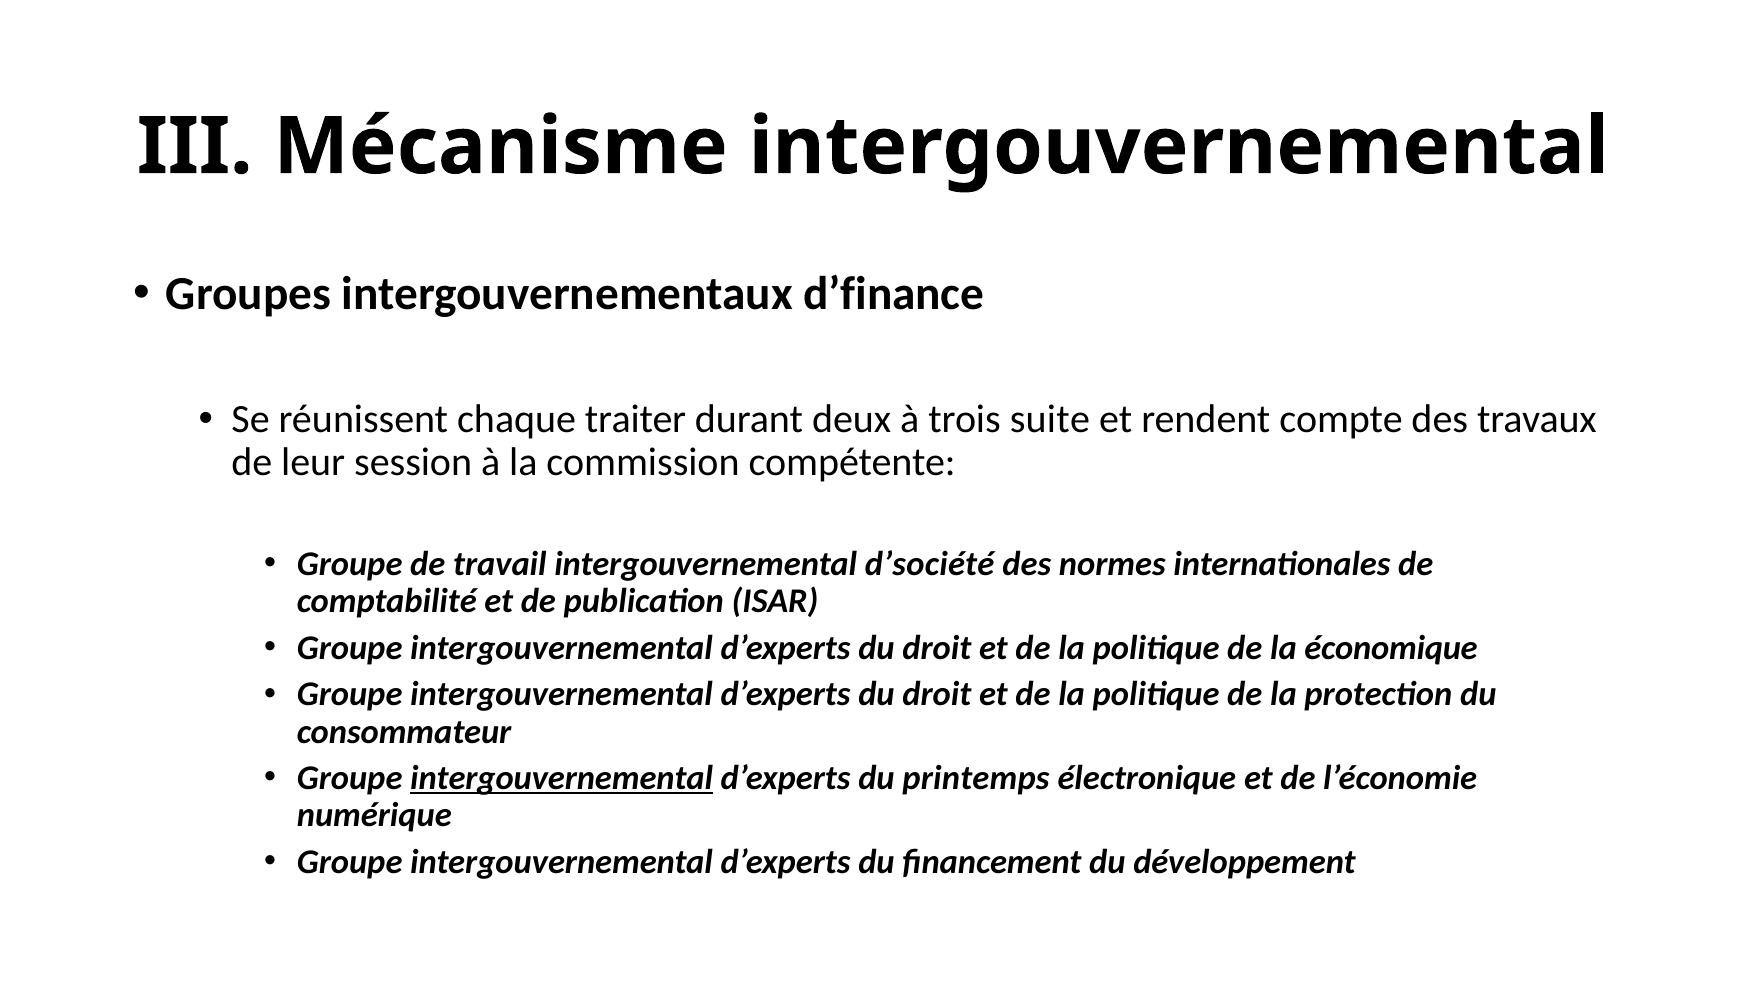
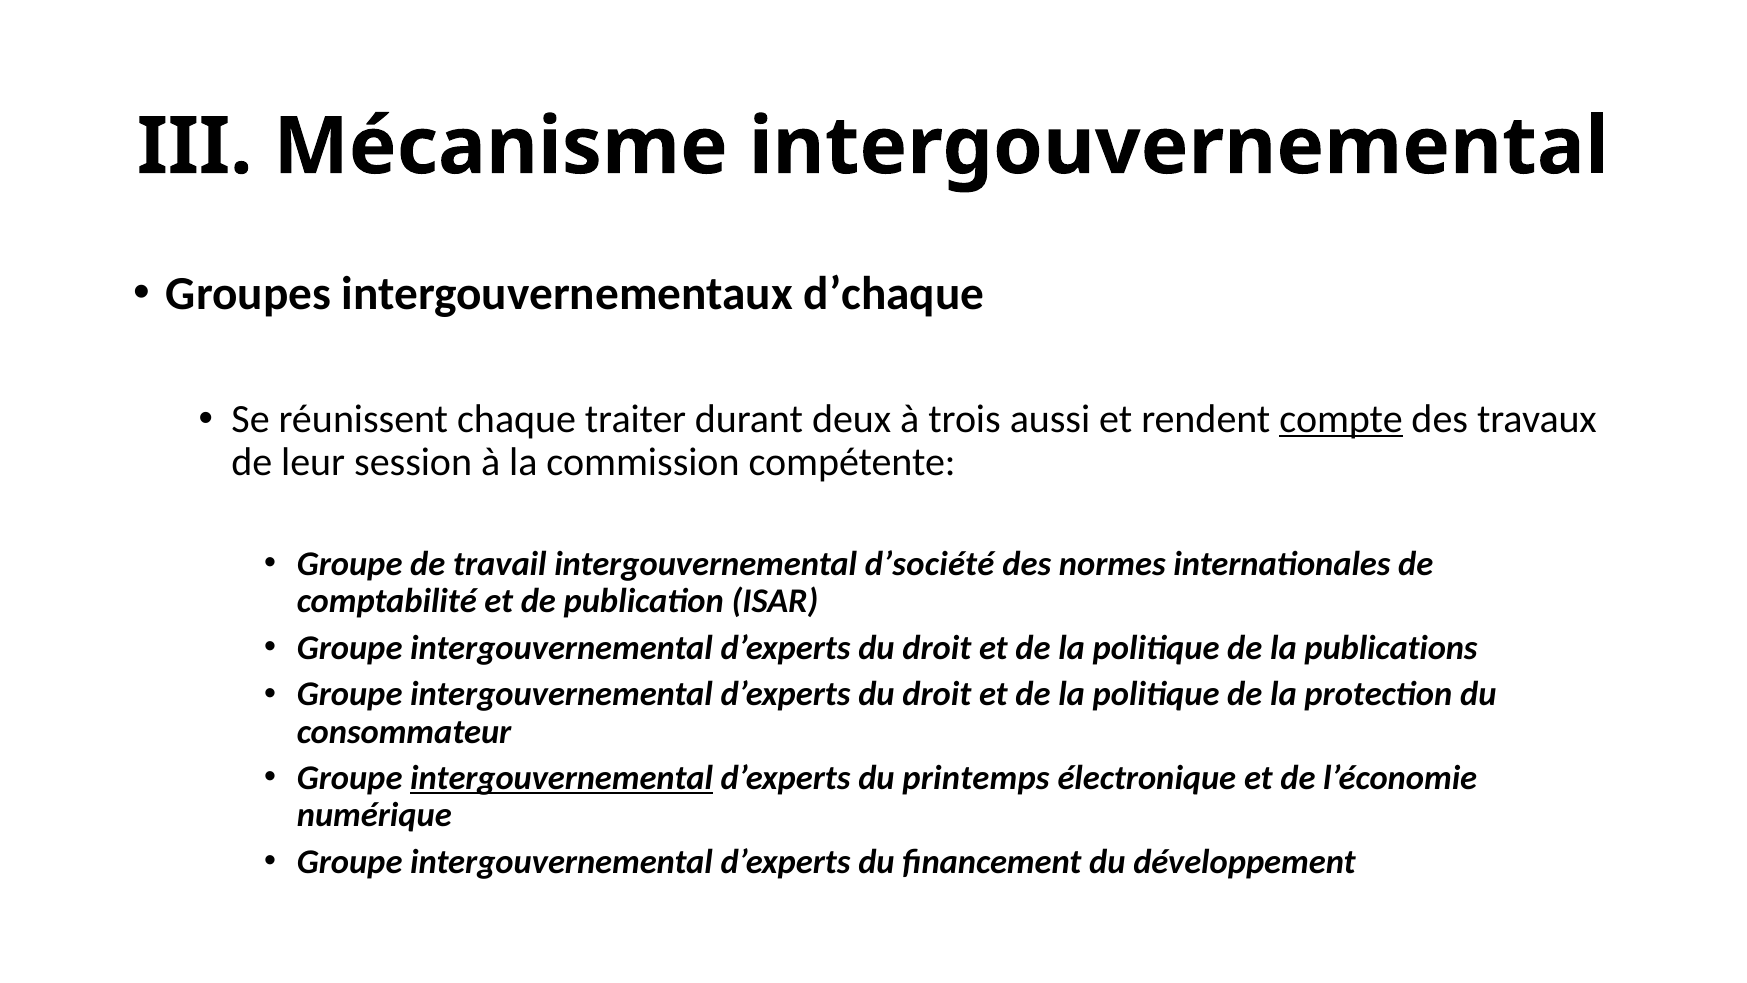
d’finance: d’finance -> d’chaque
suite: suite -> aussi
compte underline: none -> present
économique: économique -> publications
